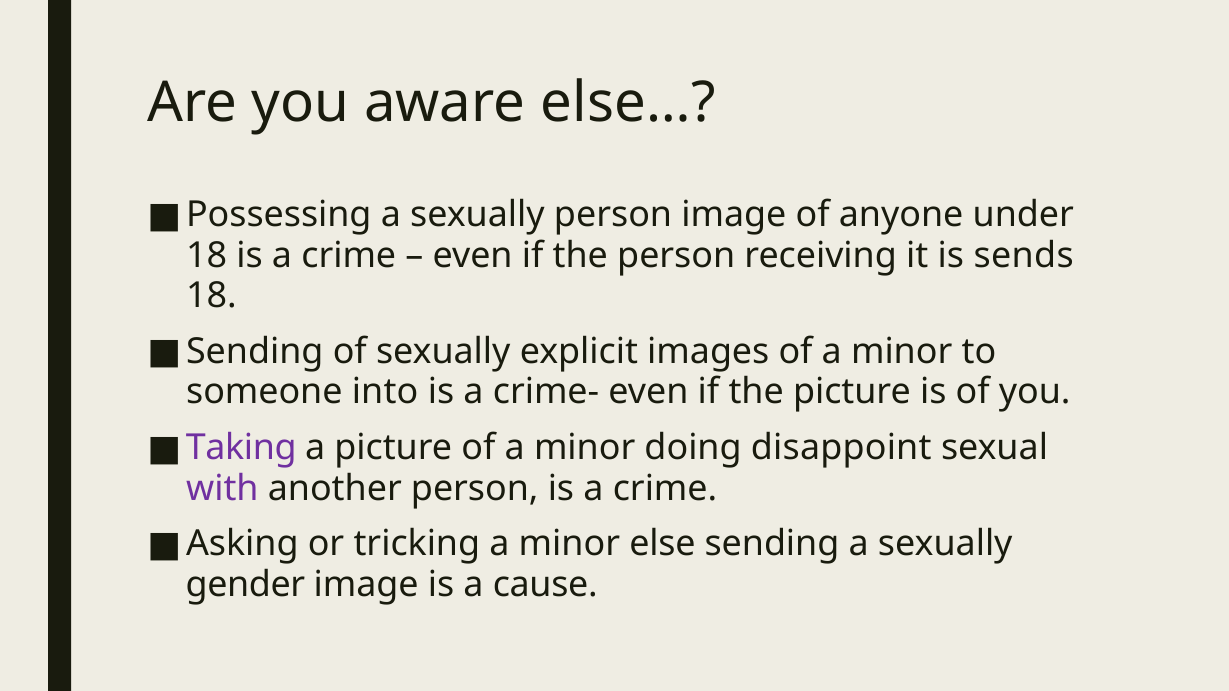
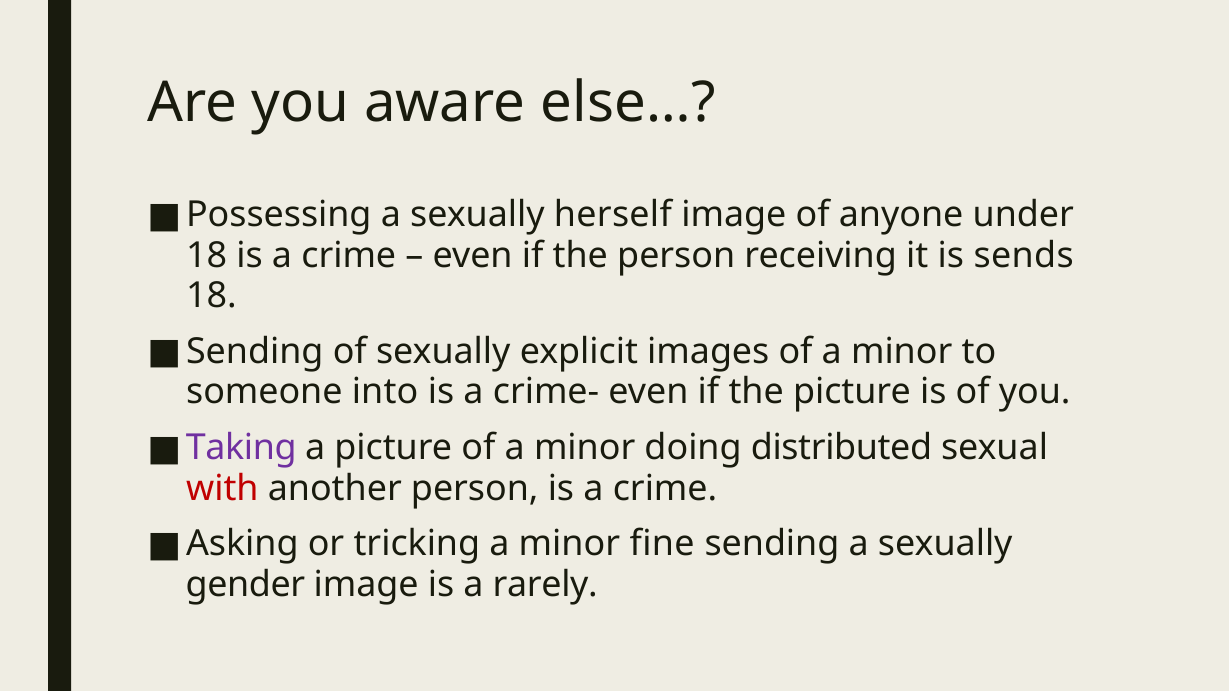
sexually person: person -> herself
disappoint: disappoint -> distributed
with colour: purple -> red
else: else -> fine
cause: cause -> rarely
